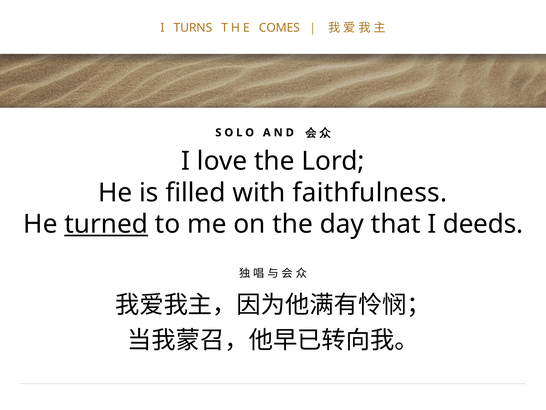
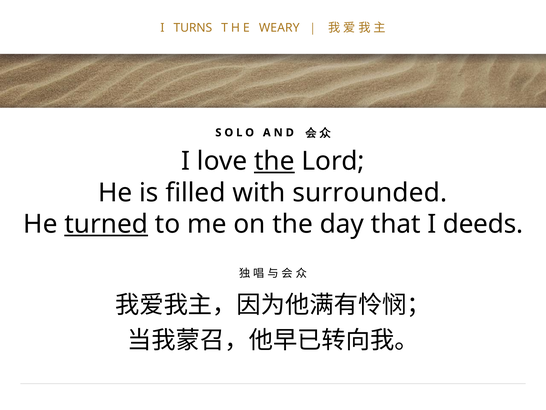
COMES: COMES -> WEARY
the at (274, 161) underline: none -> present
faithfulness: faithfulness -> surrounded
